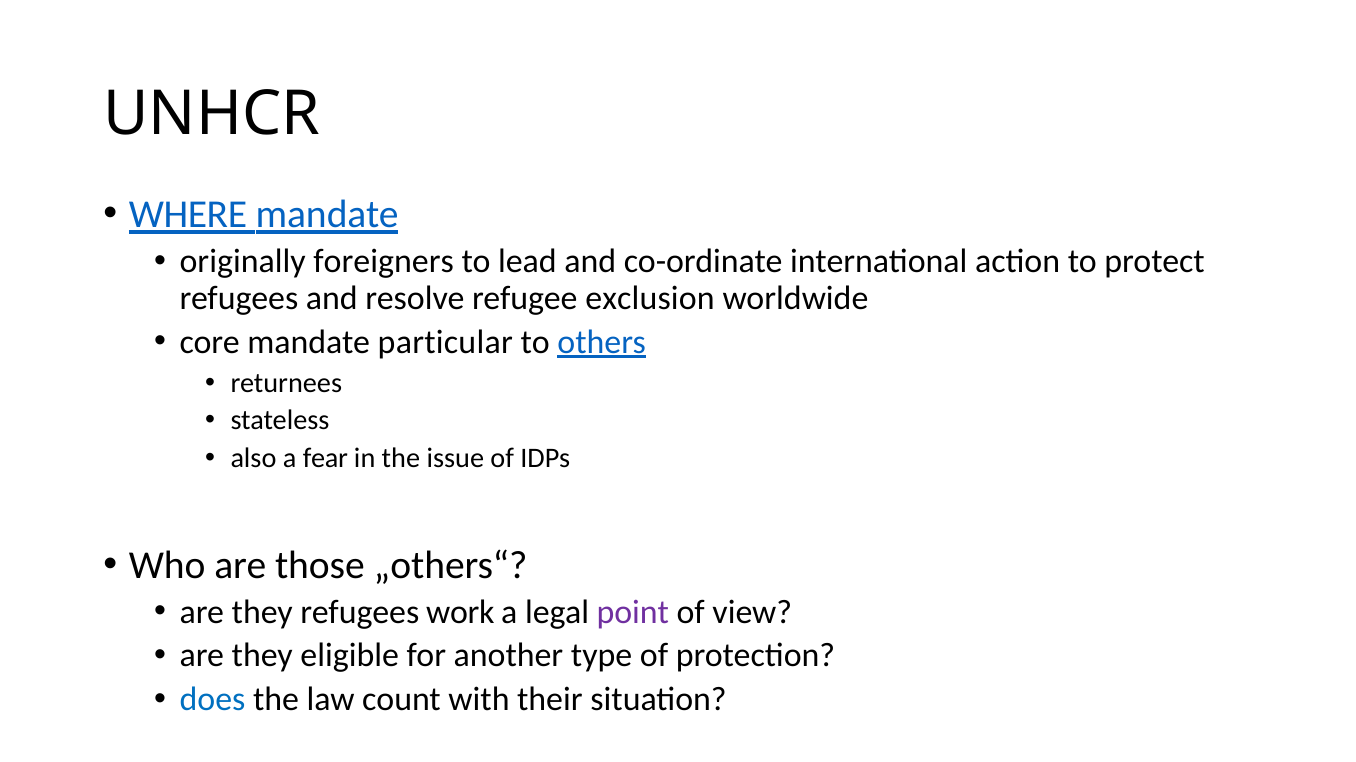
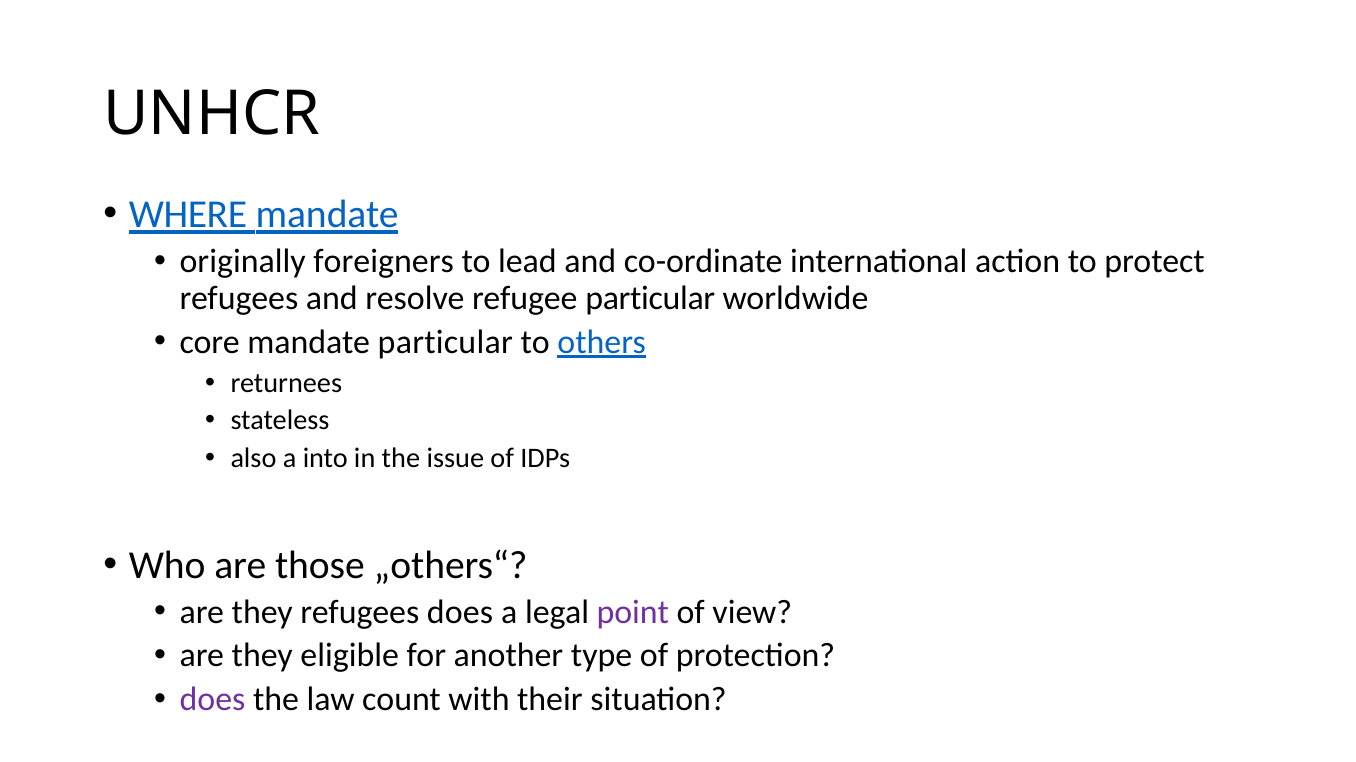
refugee exclusion: exclusion -> particular
fear: fear -> into
refugees work: work -> does
does at (213, 700) colour: blue -> purple
